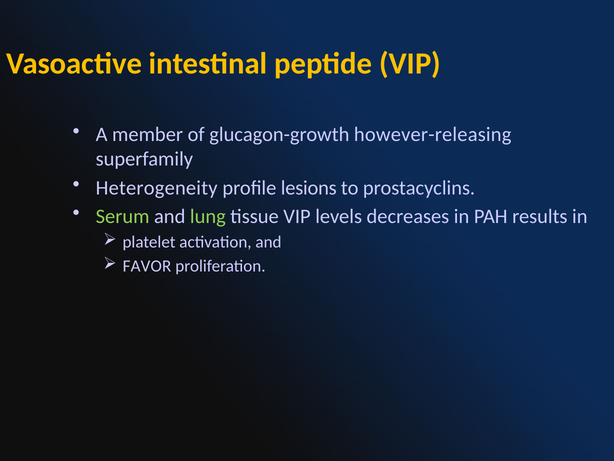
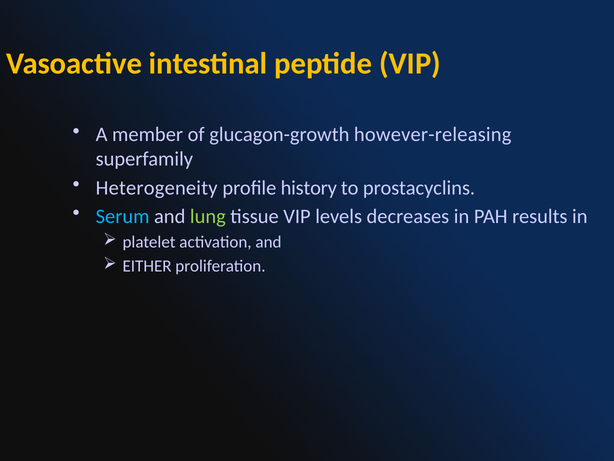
lesions: lesions -> history
Serum colour: light green -> light blue
FAVOR: FAVOR -> EITHER
